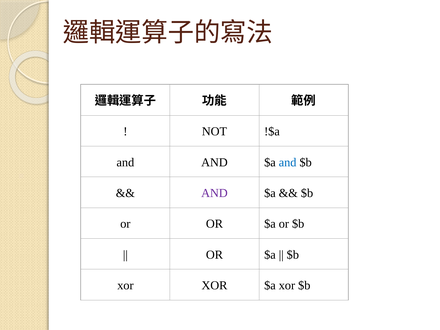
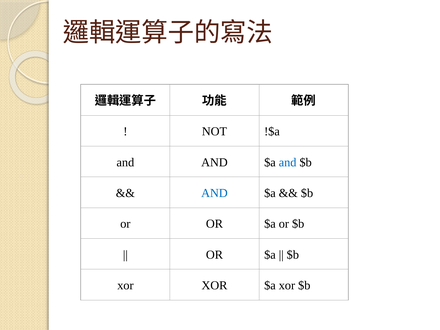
AND at (214, 193) colour: purple -> blue
